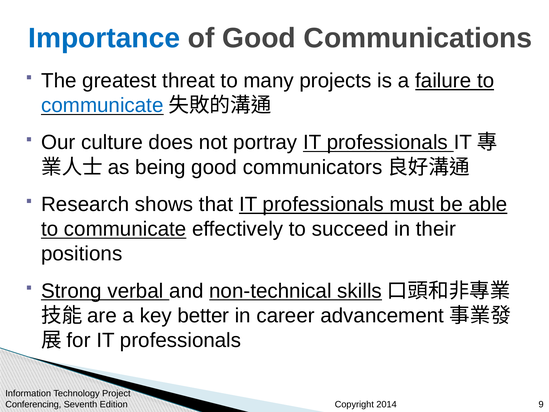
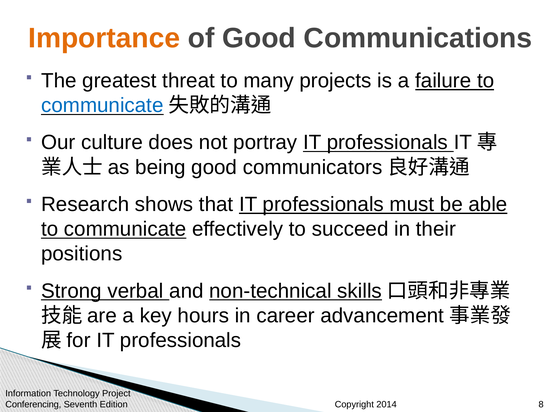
Importance colour: blue -> orange
better: better -> hours
9: 9 -> 8
